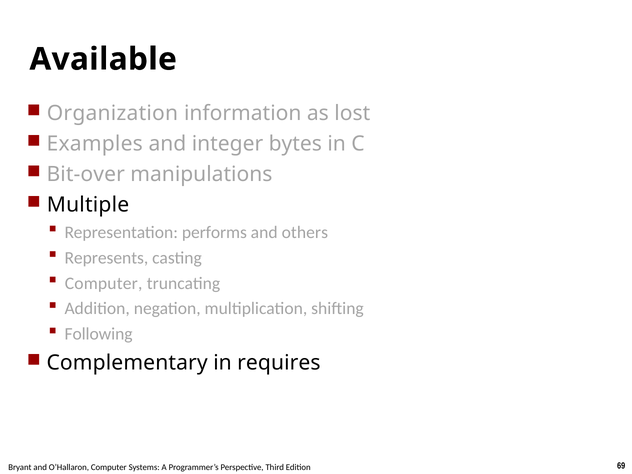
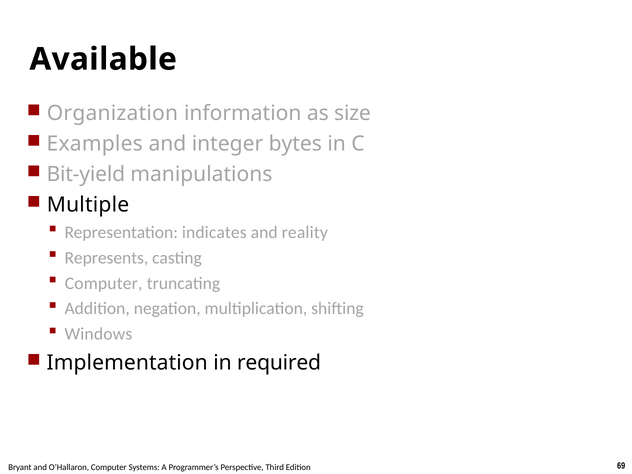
lost: lost -> size
Bit-over: Bit-over -> Bit-yield
performs: performs -> indicates
others: others -> reality
Following: Following -> Windows
Complementary: Complementary -> Implementation
requires: requires -> required
